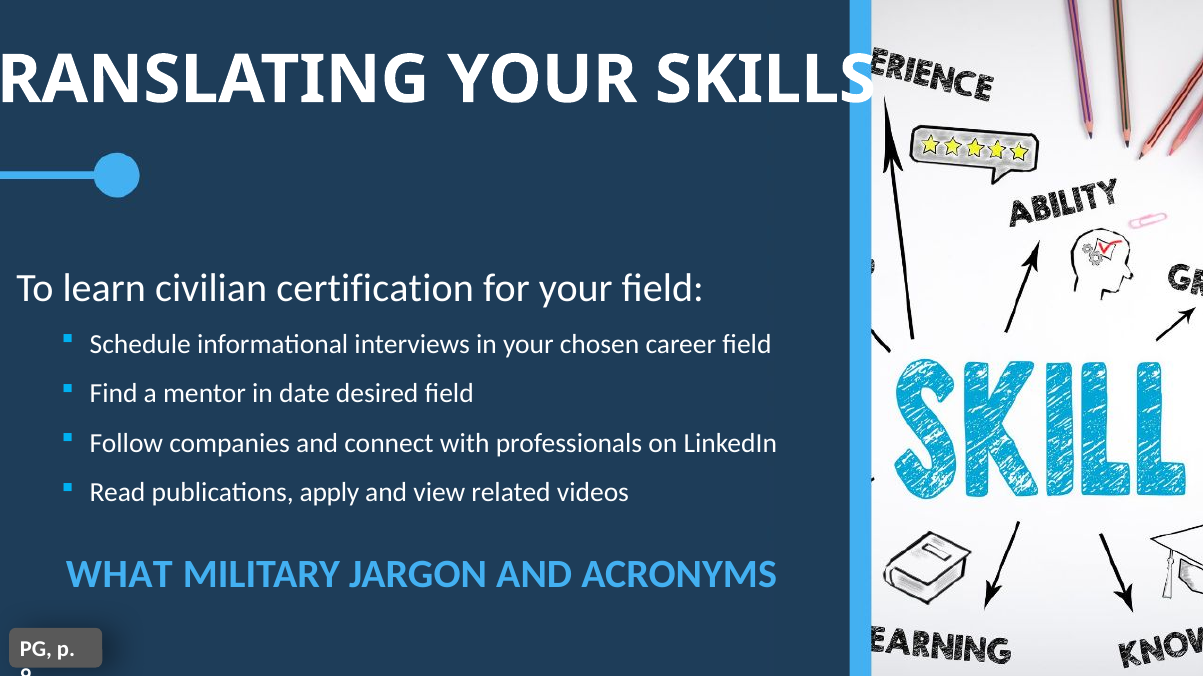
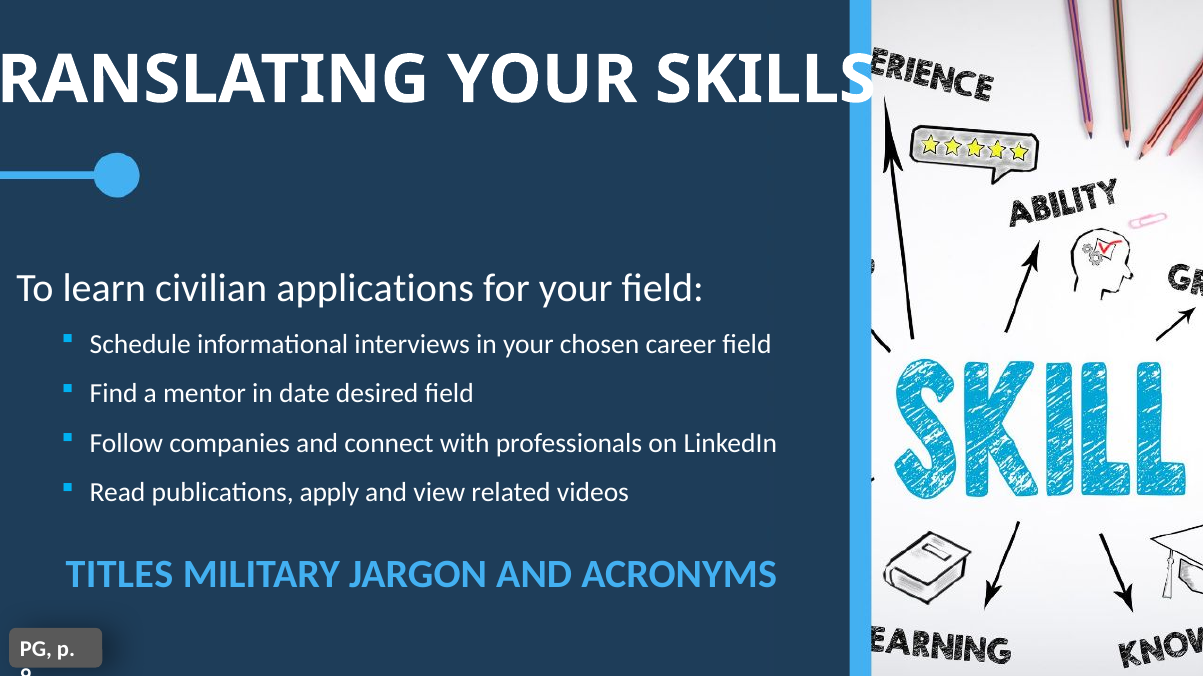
certification: certification -> applications
WHAT: WHAT -> TITLES
